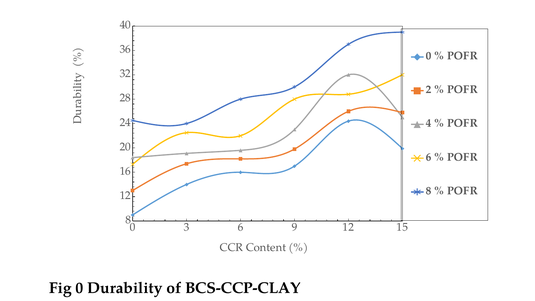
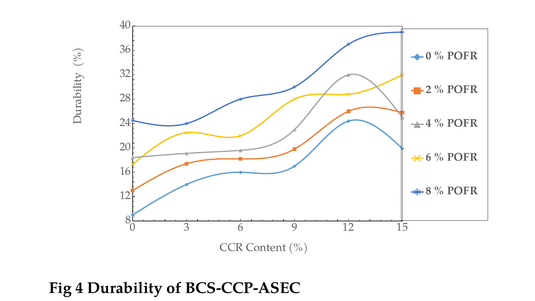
Fig 0: 0 -> 4
BCS-CCP-CLAY: BCS-CCP-CLAY -> BCS-CCP-ASEC
